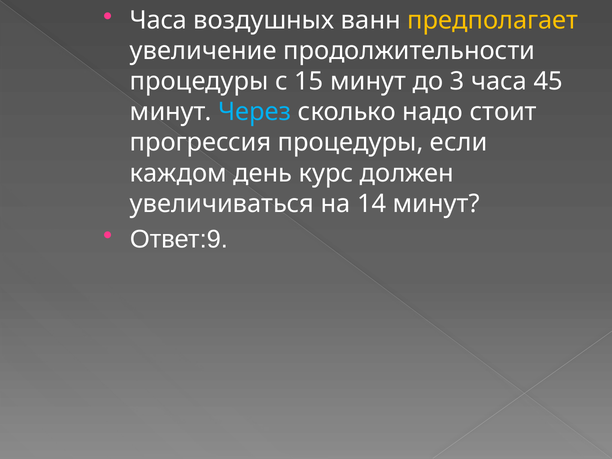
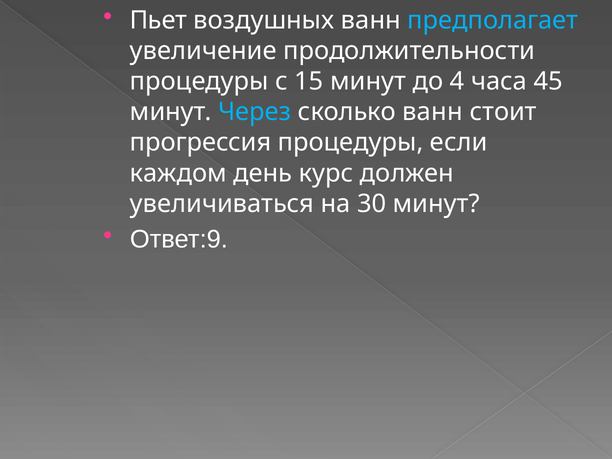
Часа at (158, 20): Часа -> Пьет
предполагает colour: yellow -> light blue
3: 3 -> 4
сколько надо: надо -> ванн
14: 14 -> 30
